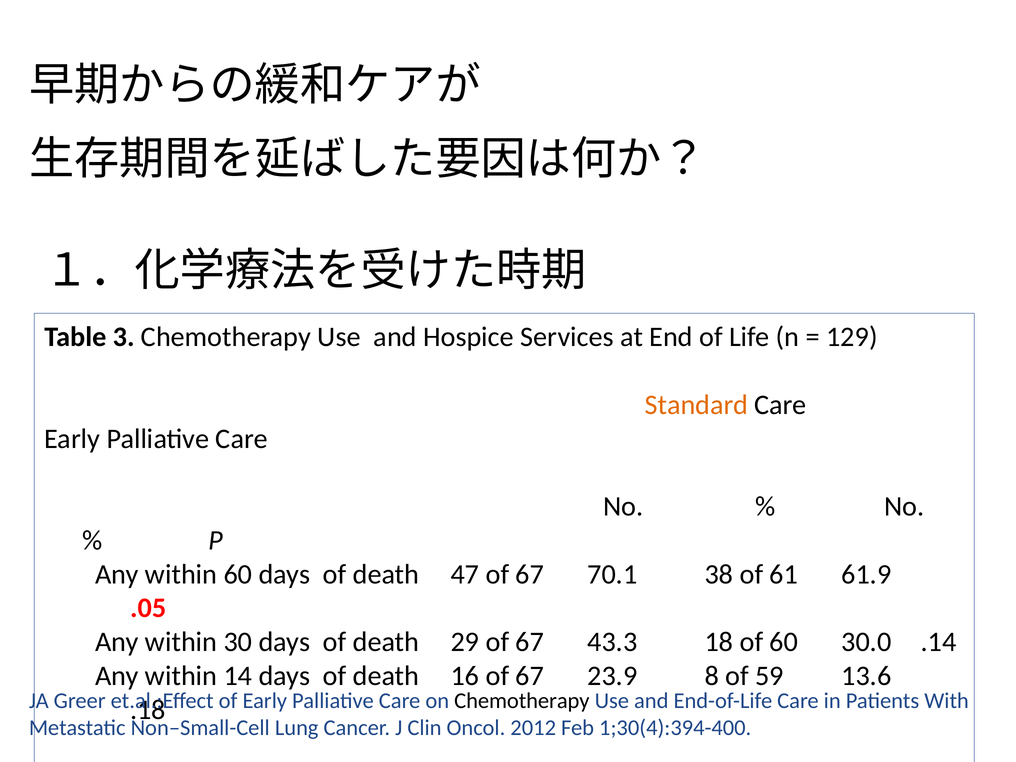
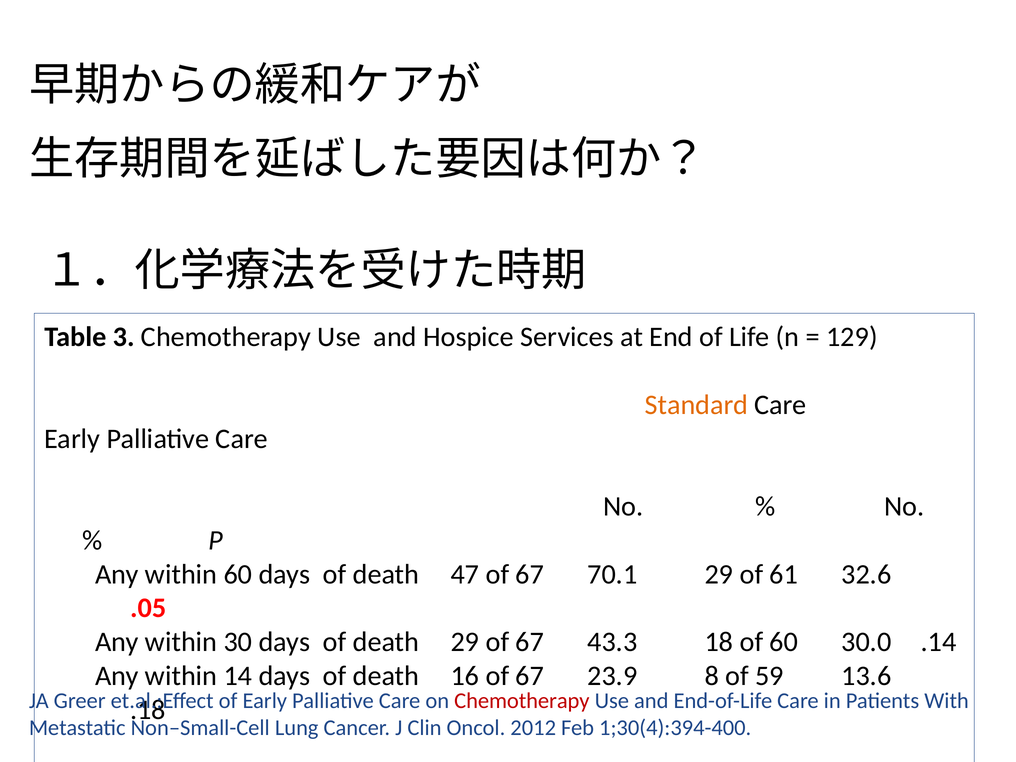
70.1 38: 38 -> 29
61.9: 61.9 -> 32.6
Chemotherapy at (522, 701) colour: black -> red
